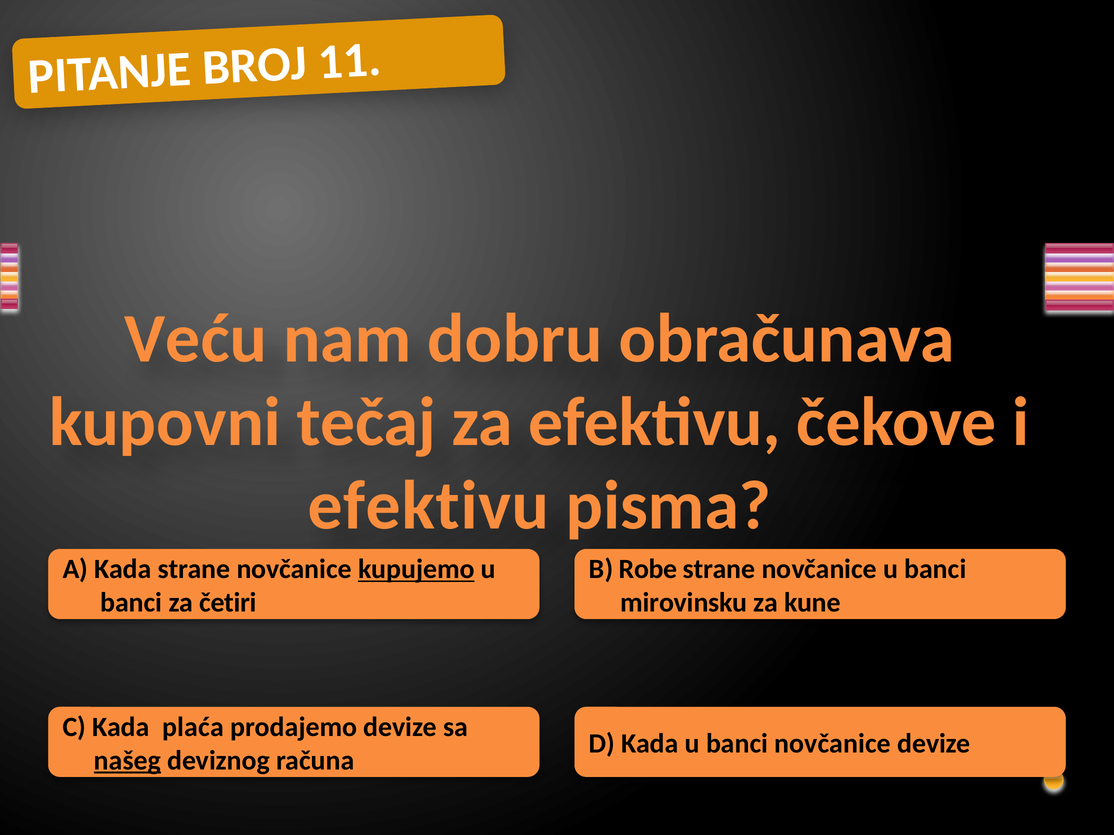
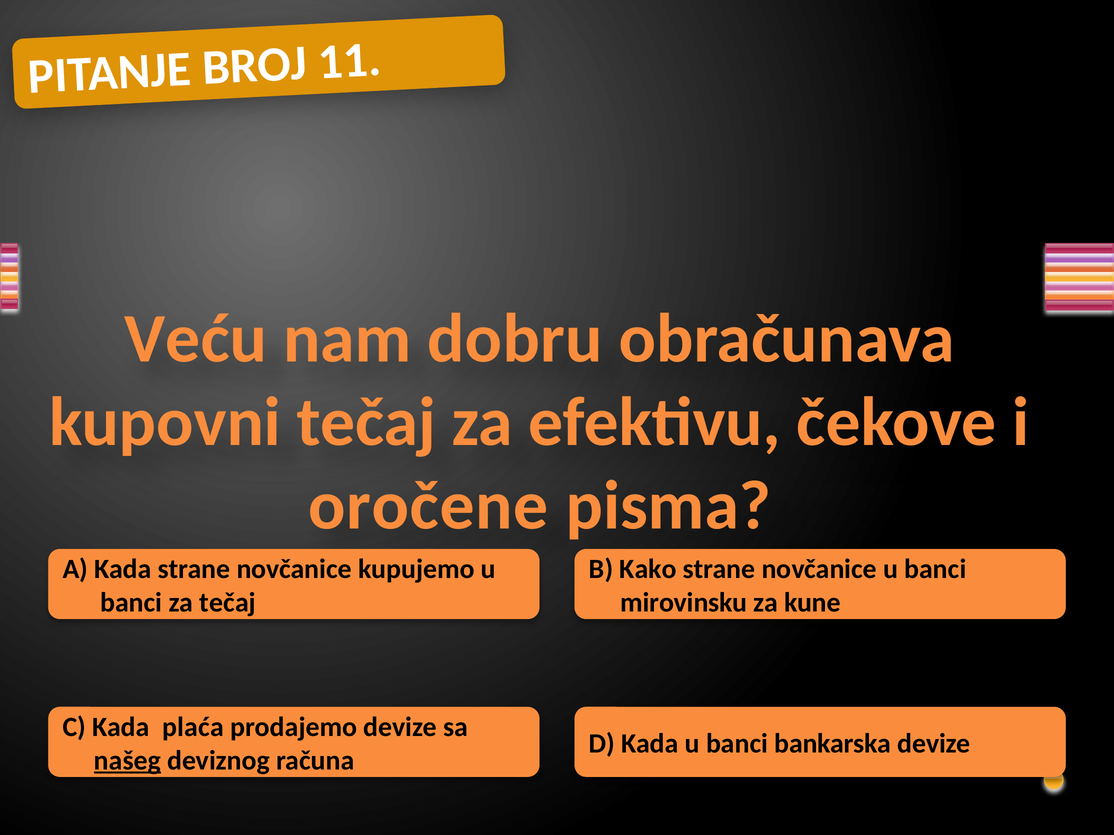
efektivu at (428, 506): efektivu -> oročene
kupujemo underline: present -> none
Robe: Robe -> Kako
za četiri: četiri -> tečaj
banci novčanice: novčanice -> bankarska
